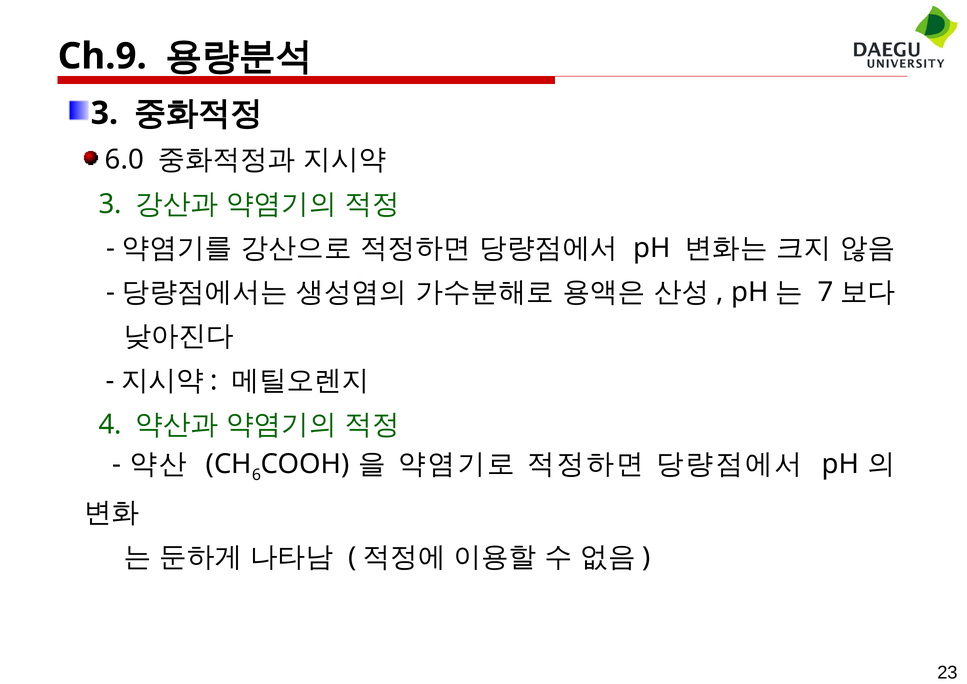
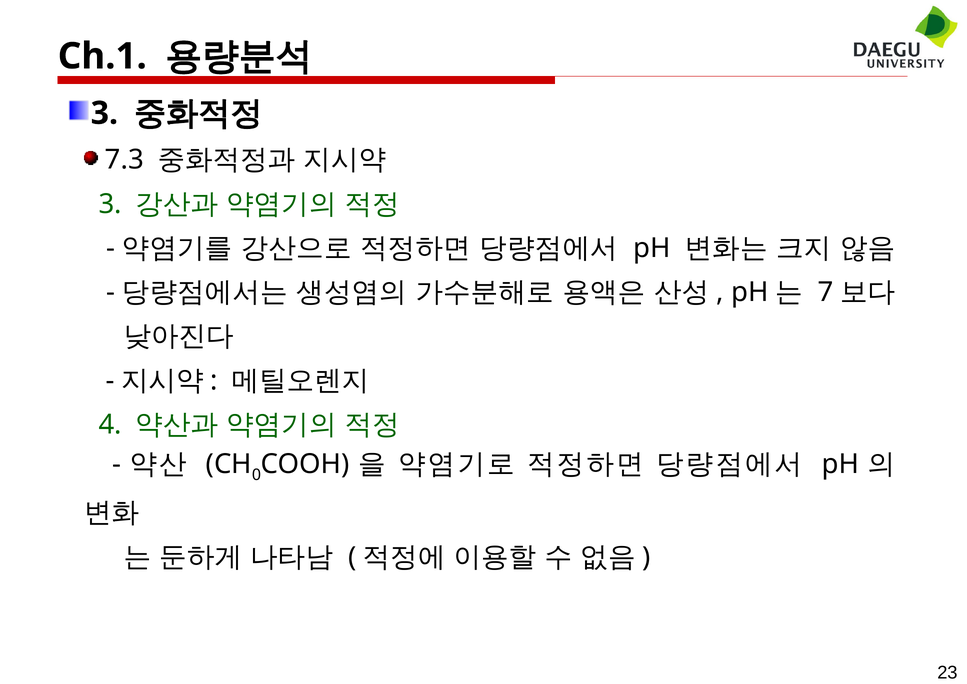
Ch.9: Ch.9 -> Ch.1
6.0: 6.0 -> 7.3
6: 6 -> 0
